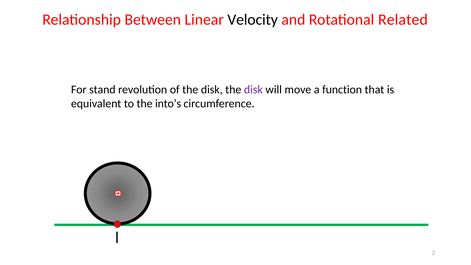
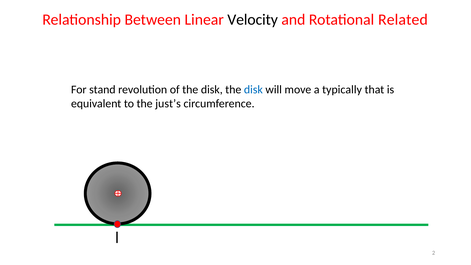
disk at (253, 90) colour: purple -> blue
function: function -> typically
into’s: into’s -> just’s
